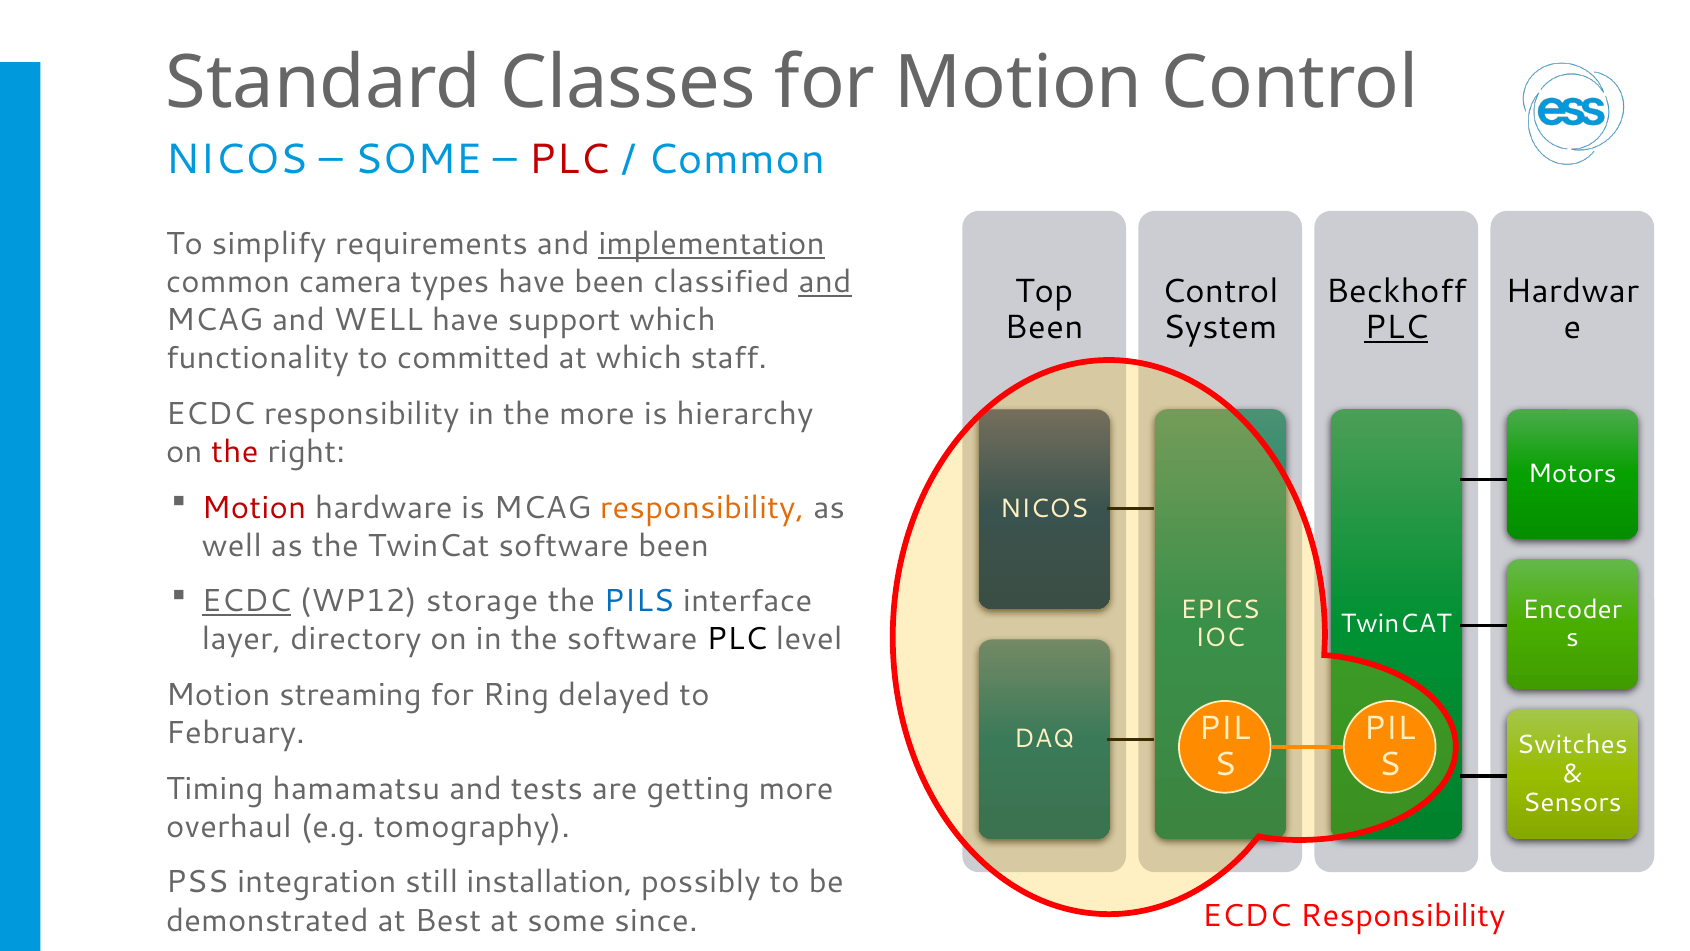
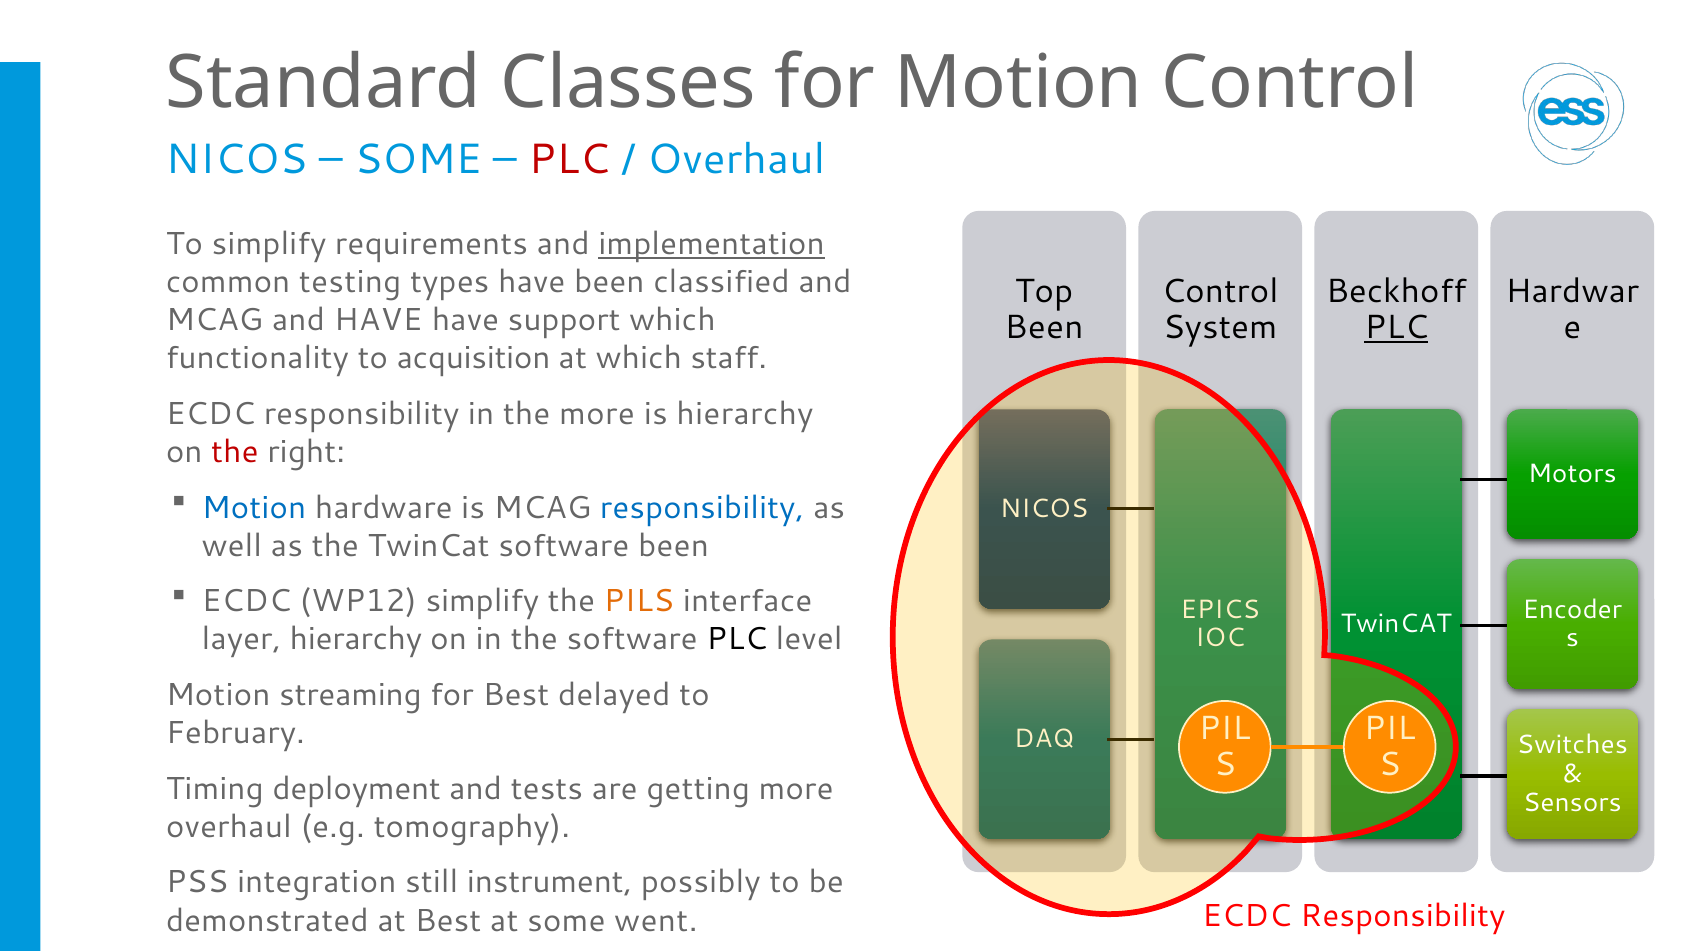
Common at (736, 160): Common -> Overhaul
camera: camera -> testing
and at (825, 282) underline: present -> none
and WELL: WELL -> HAVE
committed: committed -> acquisition
Motion at (254, 508) colour: red -> blue
responsibility at (702, 508) colour: orange -> blue
ECDC at (246, 601) underline: present -> none
WP12 storage: storage -> simplify
PILS colour: blue -> orange
layer directory: directory -> hierarchy
for Ring: Ring -> Best
hamamatsu: hamamatsu -> deployment
installation: installation -> instrument
since: since -> went
